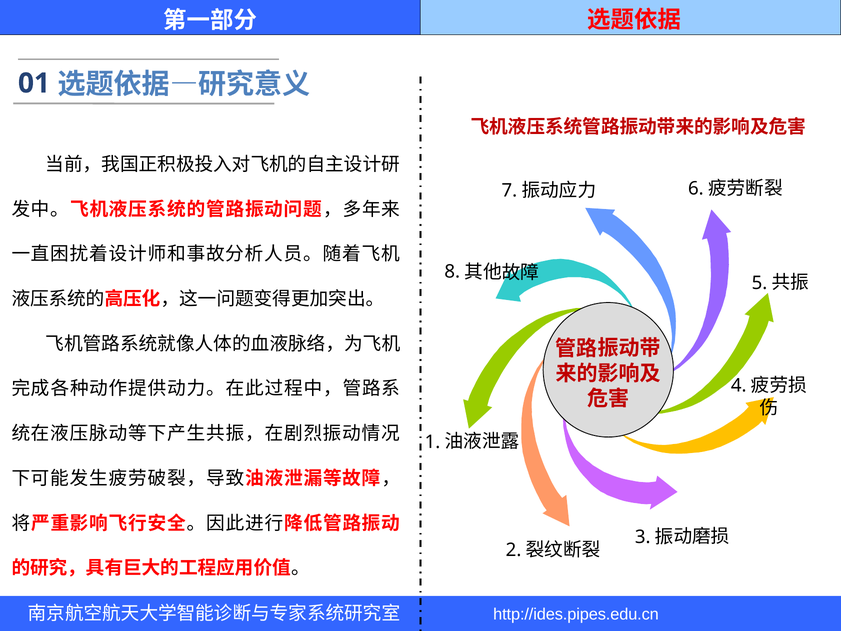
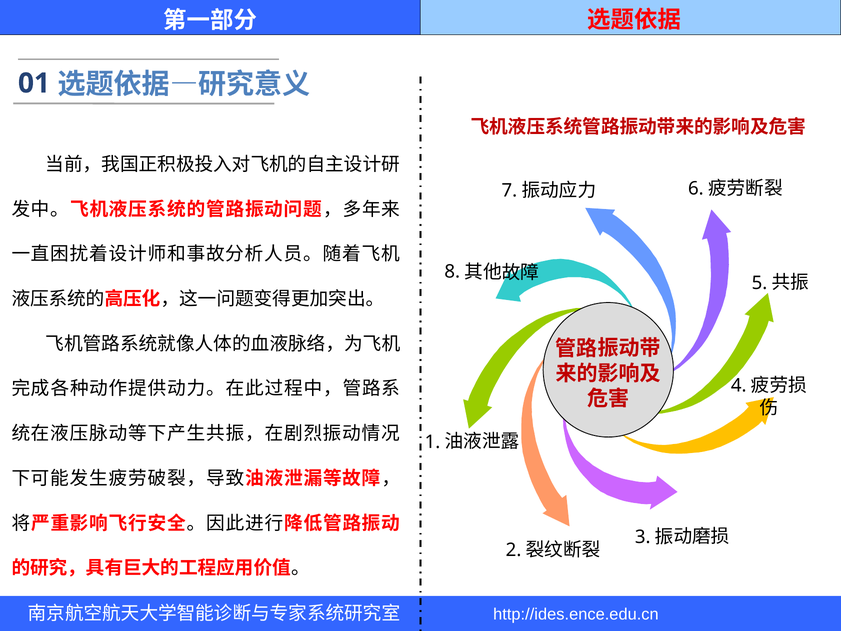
http://ides.pipes.edu.cn: http://ides.pipes.edu.cn -> http://ides.ence.edu.cn
